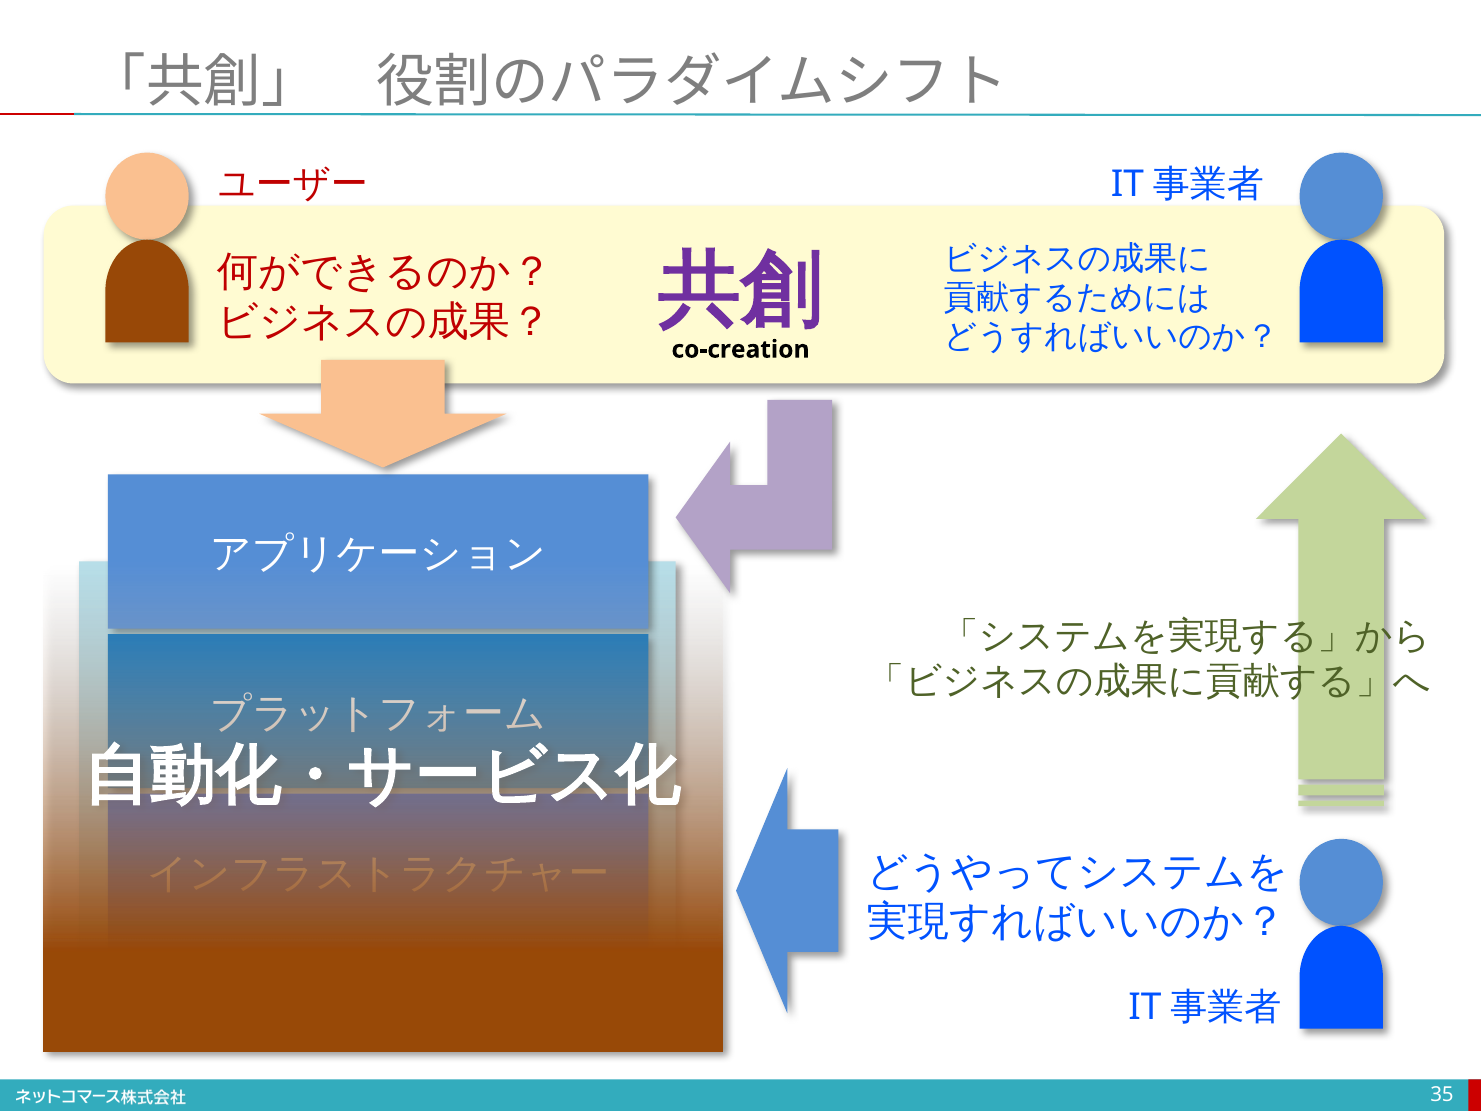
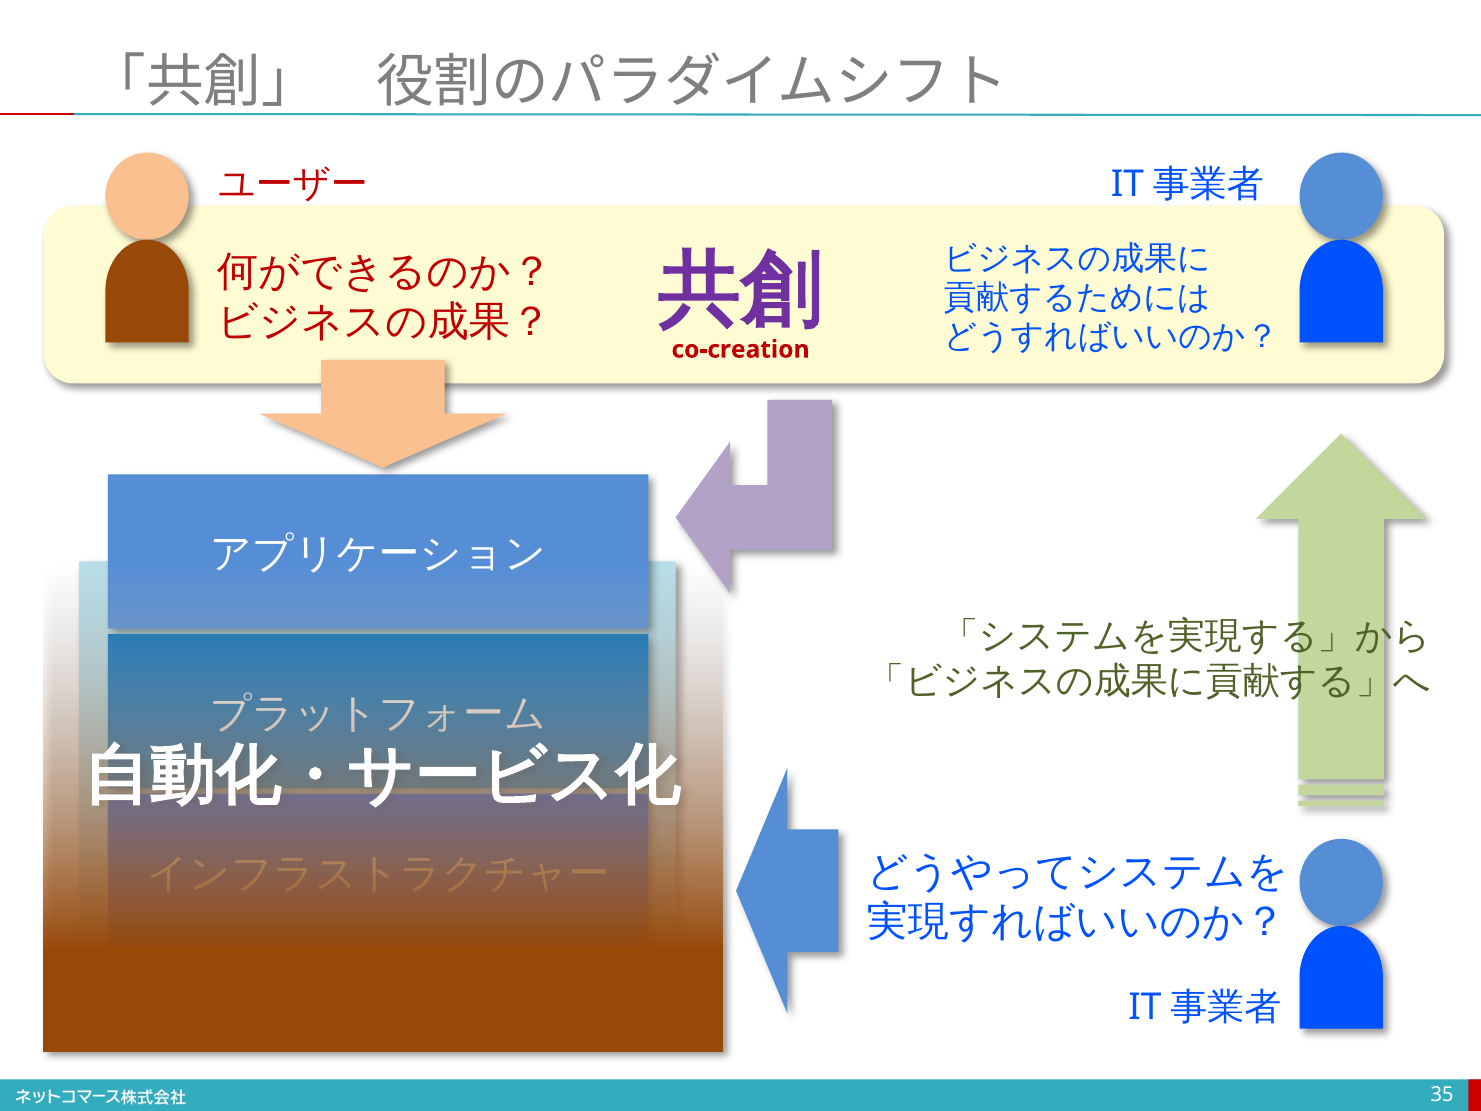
co-creation colour: black -> red
